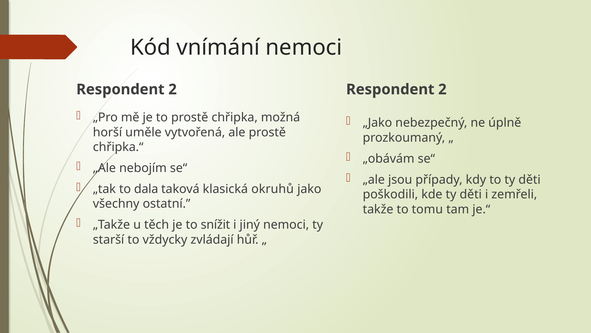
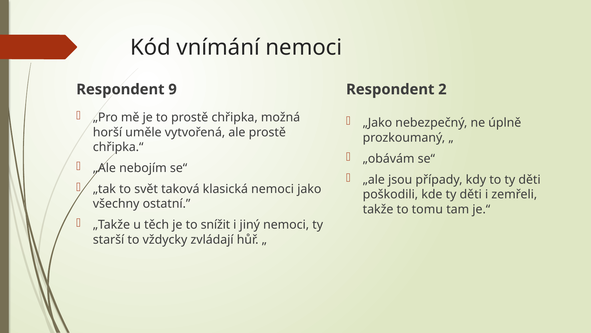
2 at (173, 89): 2 -> 9
dala: dala -> svět
klasická okruhů: okruhů -> nemoci
